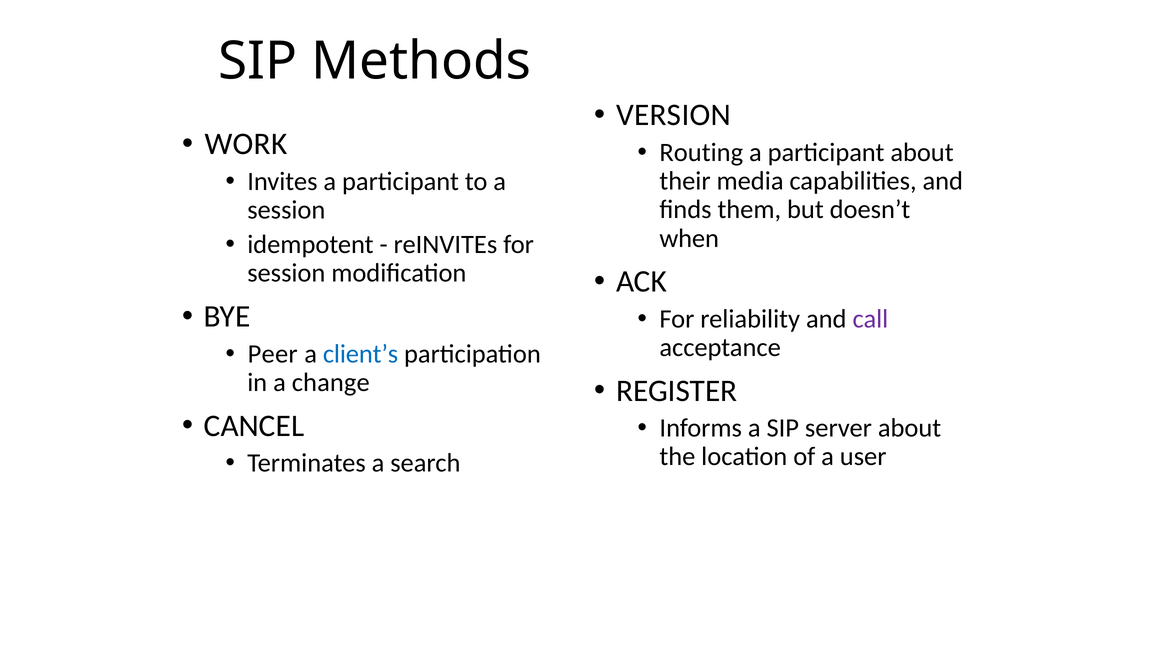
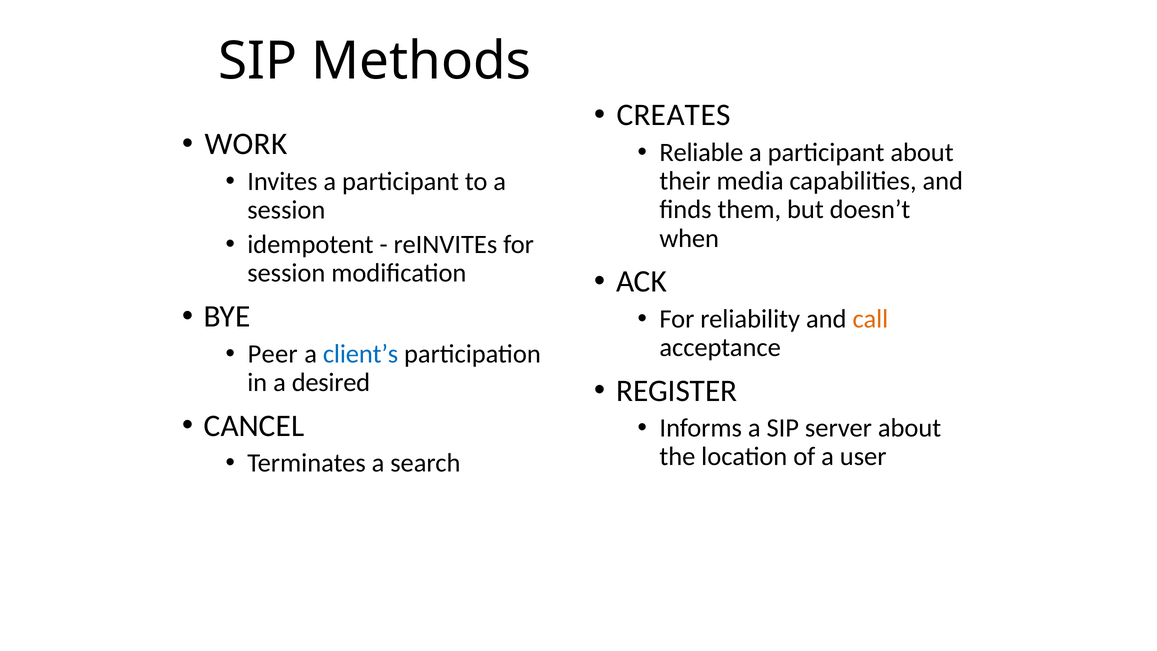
VERSION: VERSION -> CREATES
Routing: Routing -> Reliable
call colour: purple -> orange
change: change -> desired
